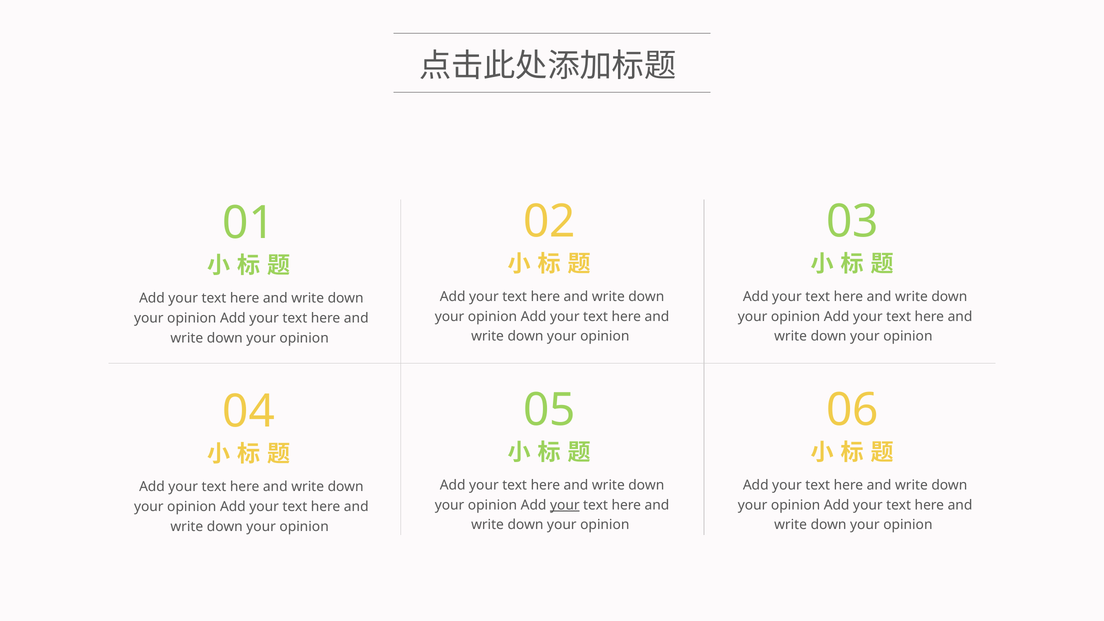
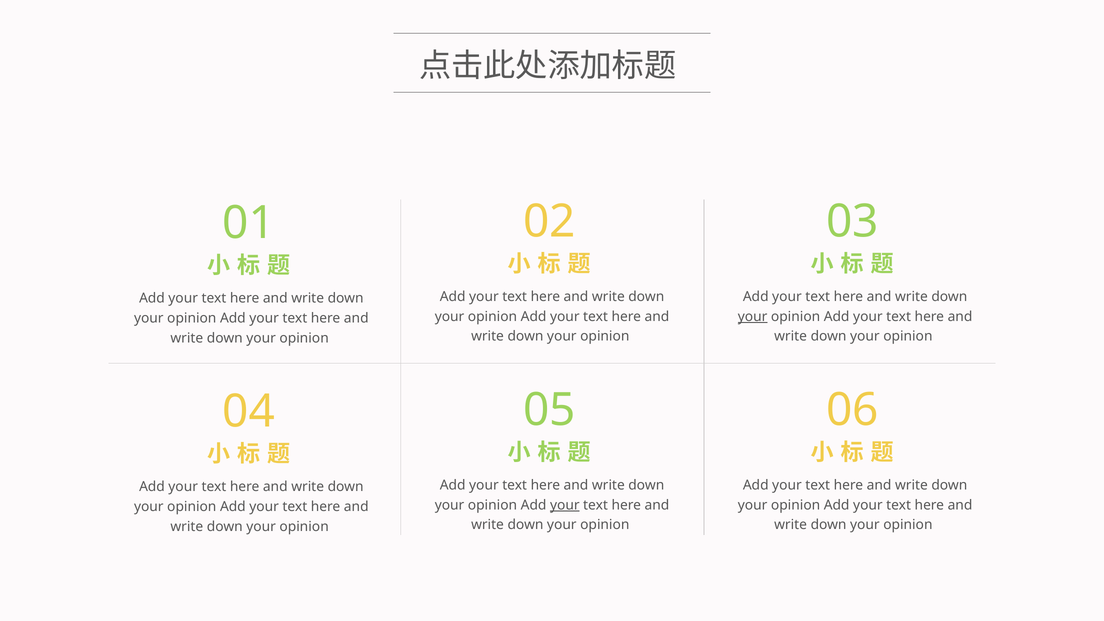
your at (753, 317) underline: none -> present
